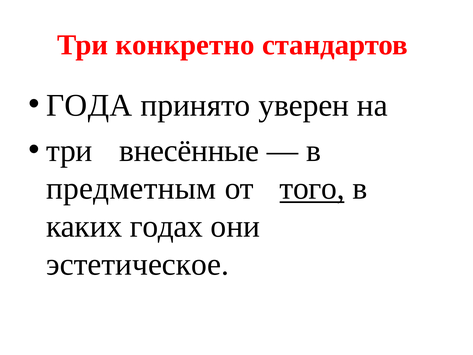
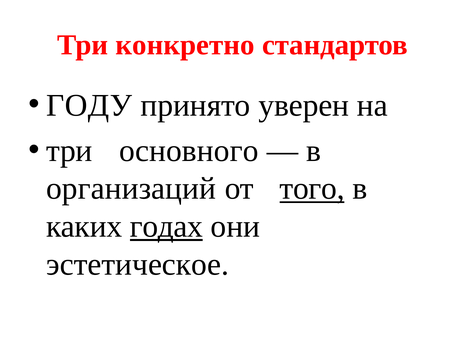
ГОДА: ГОДА -> ГОДУ
внесённые: внесённые -> основного
предметным: предметным -> организаций
годах underline: none -> present
